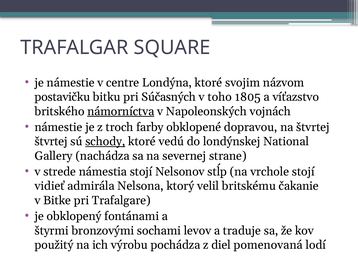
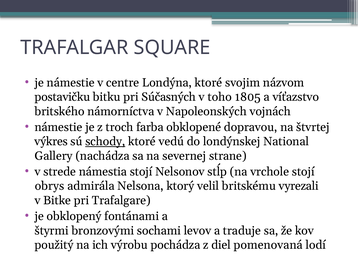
námorníctva underline: present -> none
farby: farby -> farba
štvrtej at (51, 141): štvrtej -> výkres
vidieť: vidieť -> obrys
čakanie: čakanie -> vyrezali
